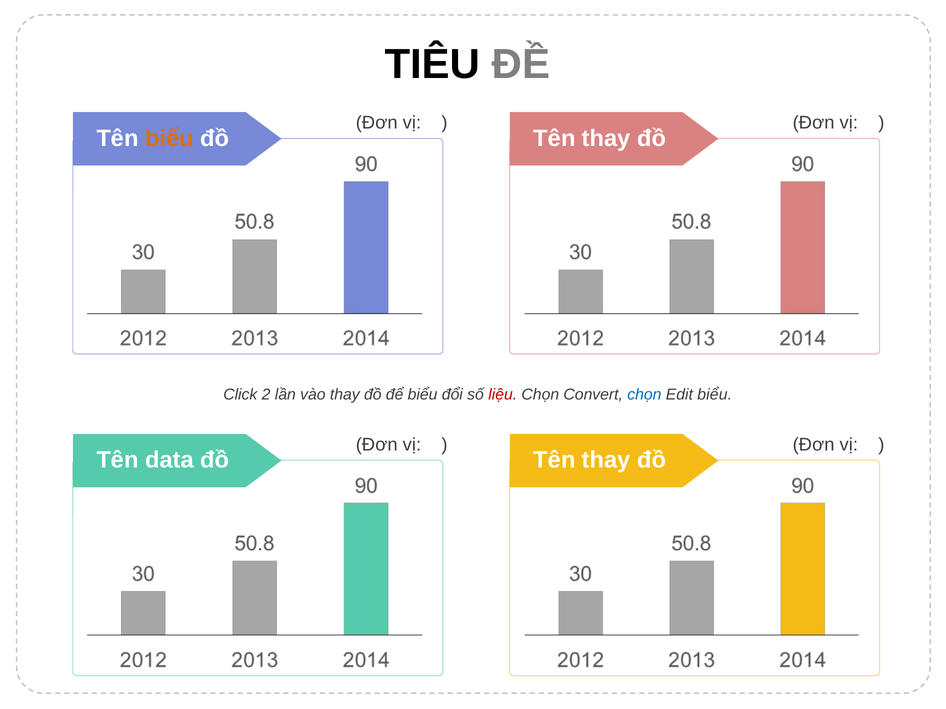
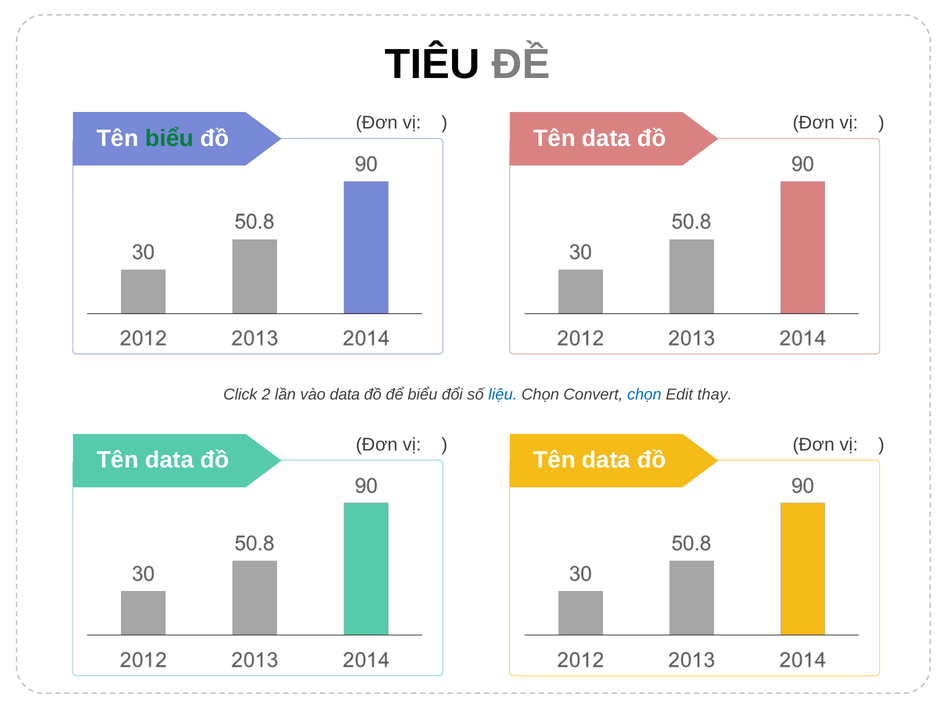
biểu at (169, 139) colour: orange -> green
thay at (606, 139): thay -> data
vào thay: thay -> data
liệu colour: red -> blue
Edit biểu: biểu -> thay
thay at (606, 461): thay -> data
